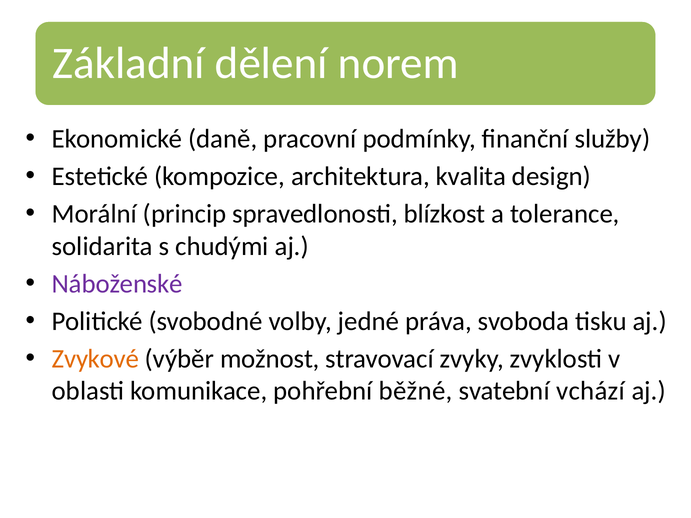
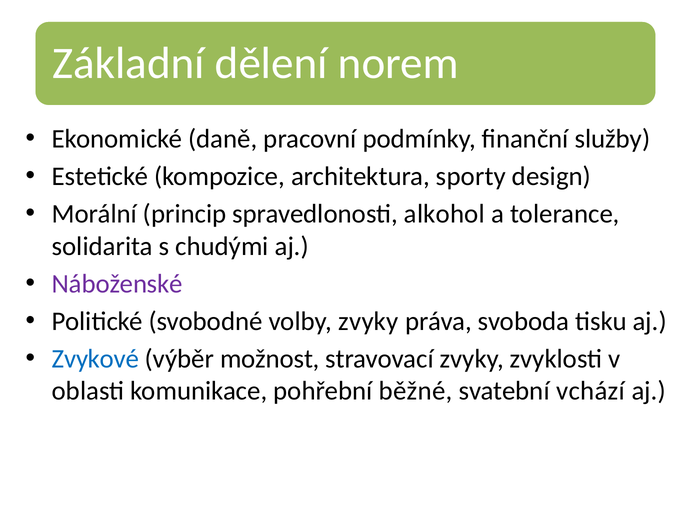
kvalita: kvalita -> sporty
blízkost: blízkost -> alkohol
volby jedné: jedné -> zvyky
Zvykové colour: orange -> blue
